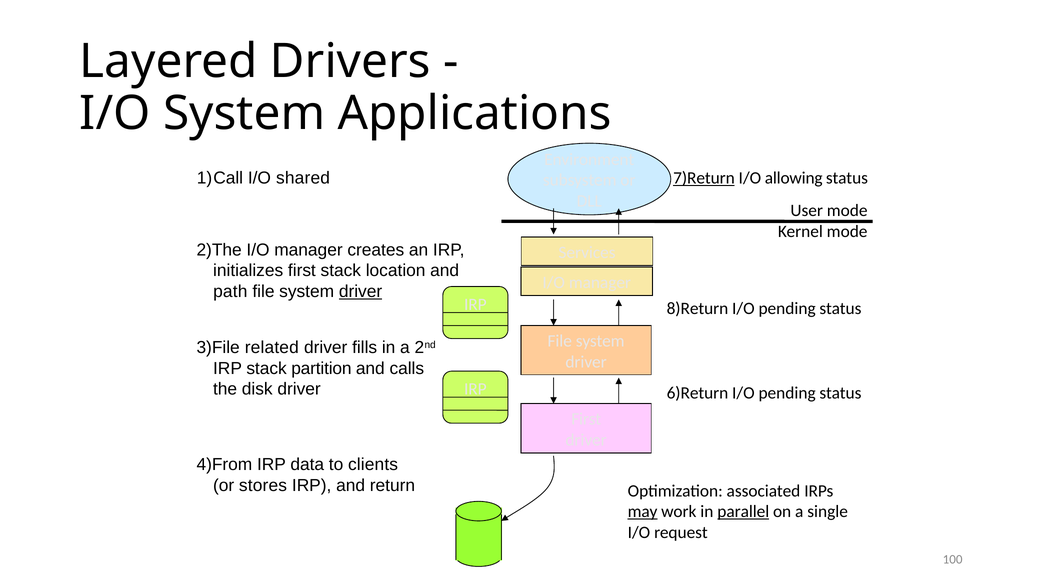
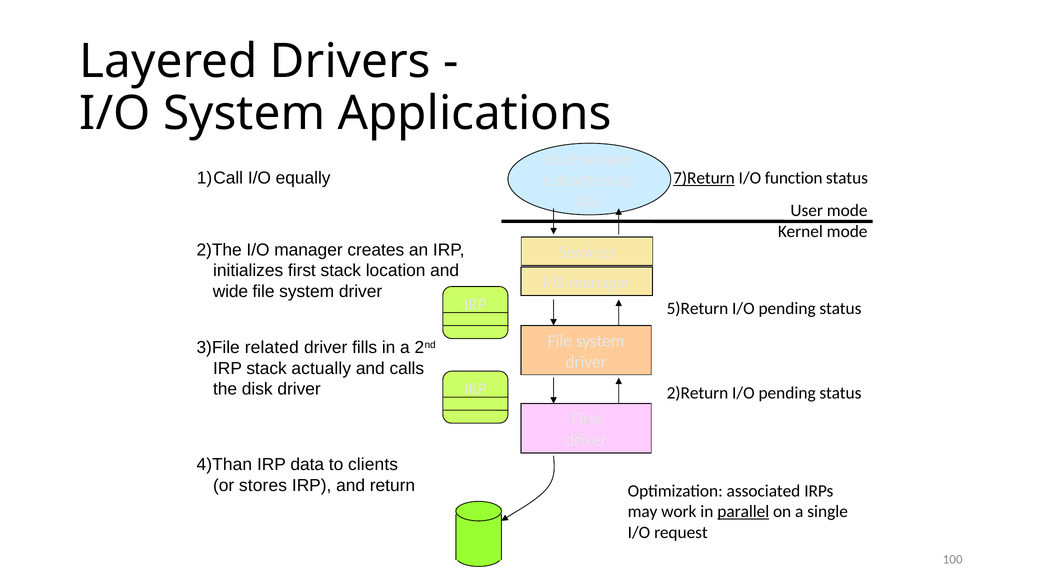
shared: shared -> equally
allowing: allowing -> function
path: path -> wide
driver at (361, 292) underline: present -> none
8)Return: 8)Return -> 5)Return
partition: partition -> actually
6)Return: 6)Return -> 2)Return
4)From: 4)From -> 4)Than
may underline: present -> none
